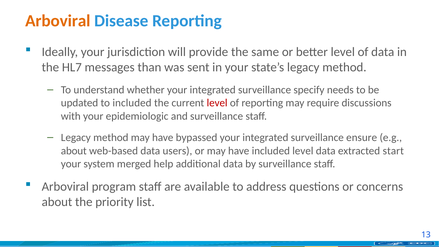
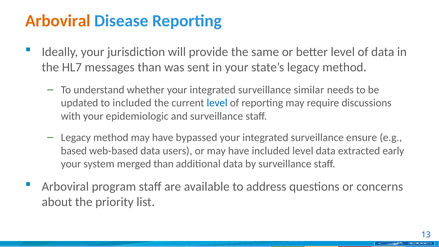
specify: specify -> similar
level at (217, 103) colour: red -> blue
about at (74, 151): about -> based
start: start -> early
merged help: help -> than
